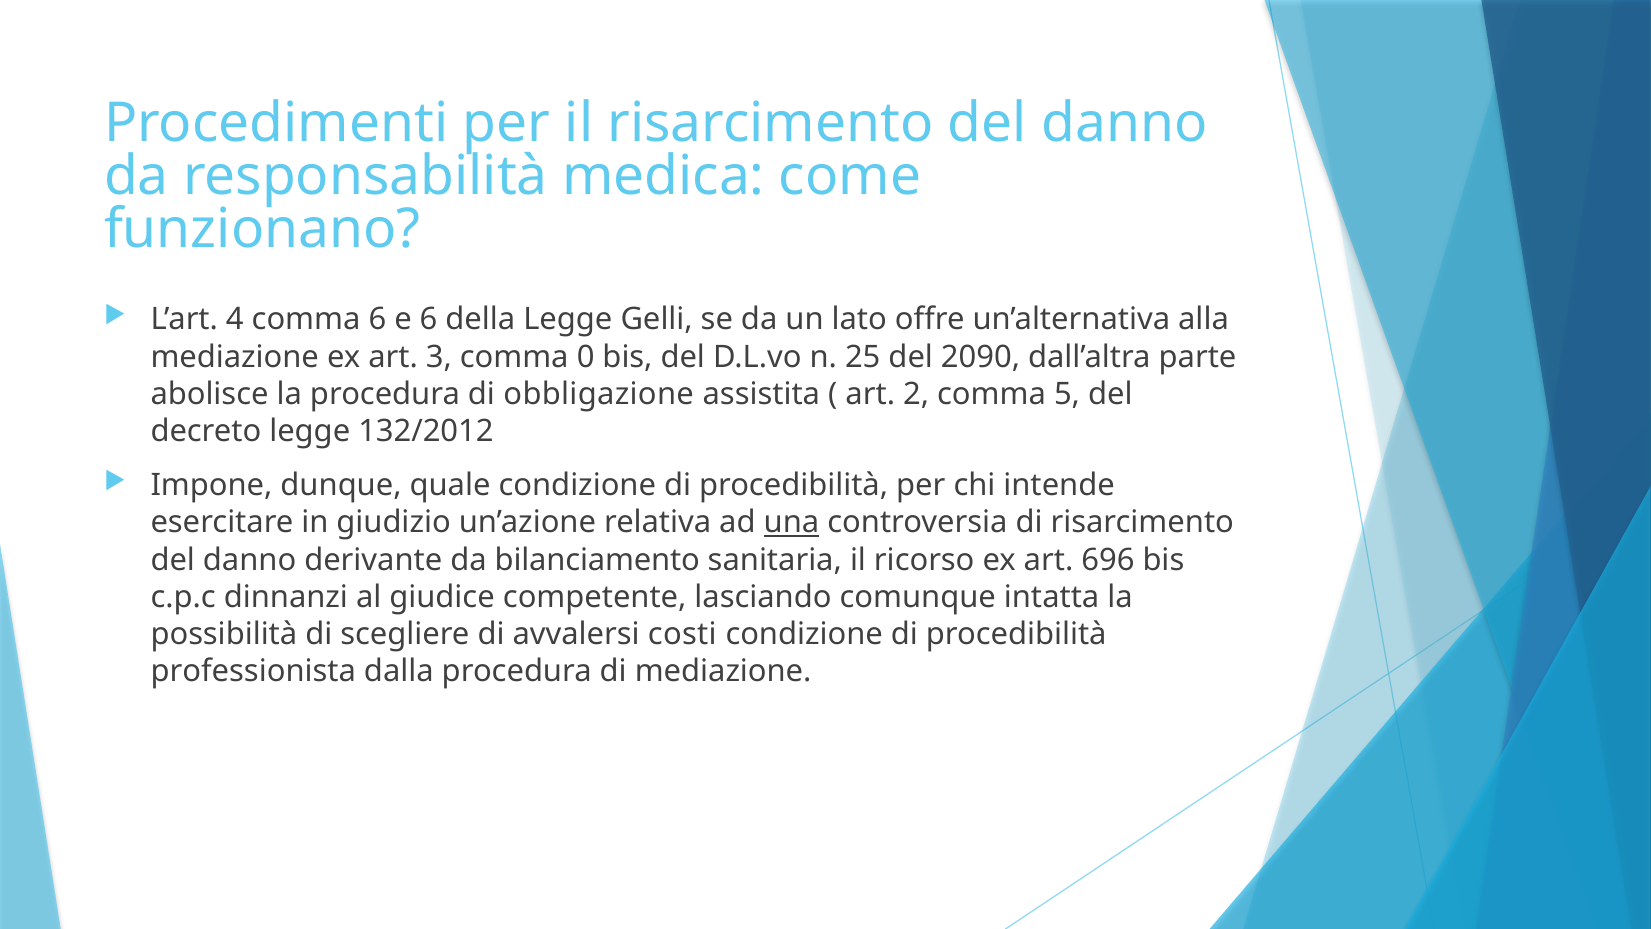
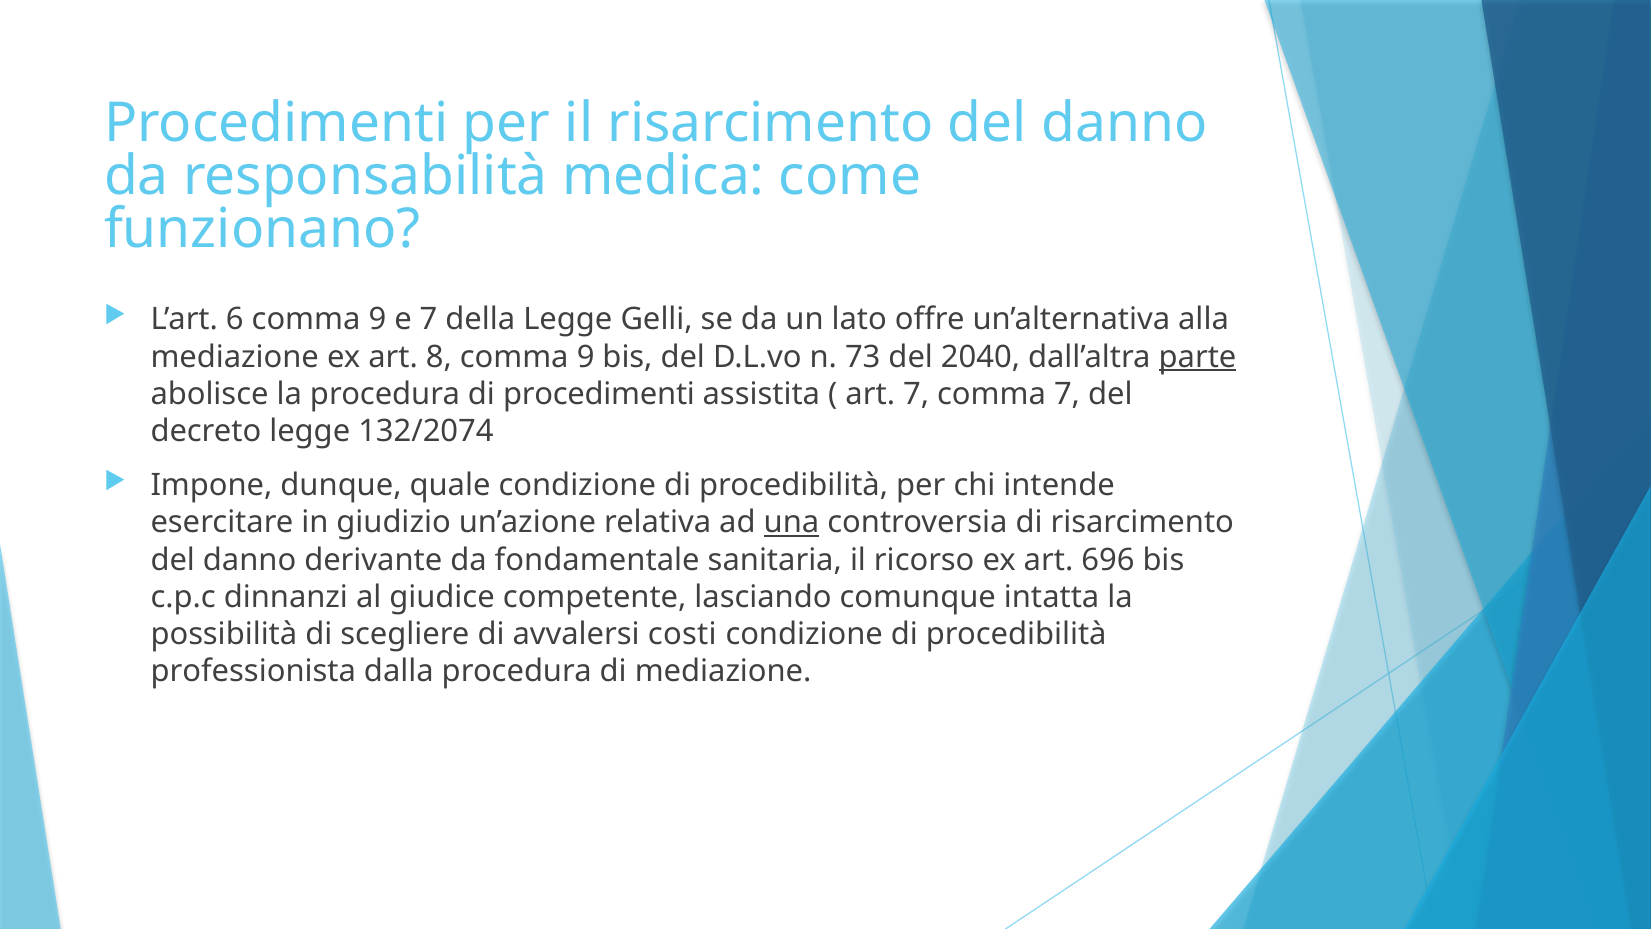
4: 4 -> 6
6 at (377, 320): 6 -> 9
e 6: 6 -> 7
3: 3 -> 8
0 at (586, 357): 0 -> 9
25: 25 -> 73
2090: 2090 -> 2040
parte underline: none -> present
di obbligazione: obbligazione -> procedimenti
art 2: 2 -> 7
comma 5: 5 -> 7
132/2012: 132/2012 -> 132/2074
bilanciamento: bilanciamento -> fondamentale
